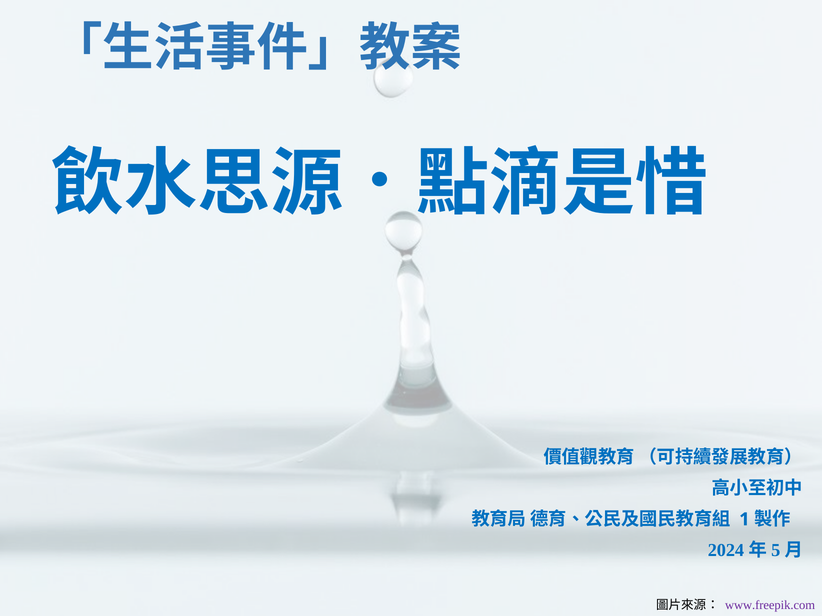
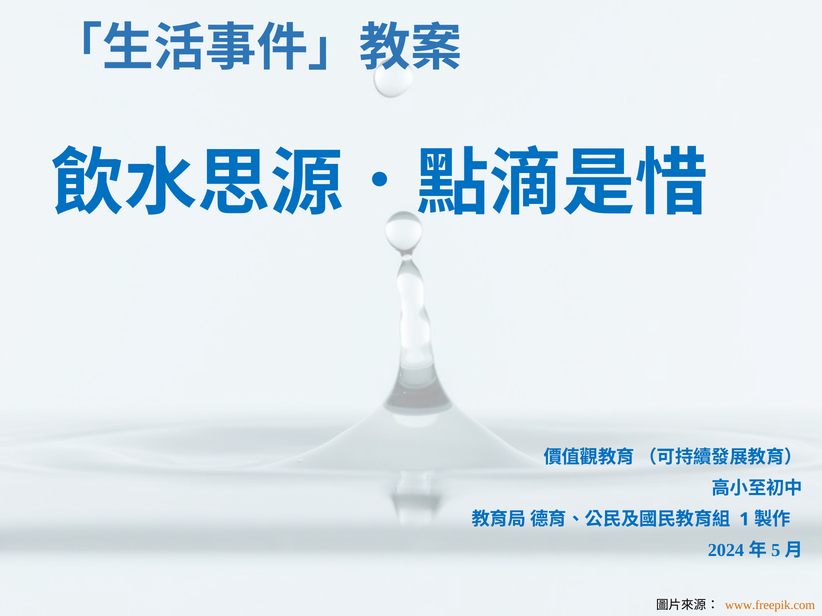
www.freepik.com colour: purple -> orange
